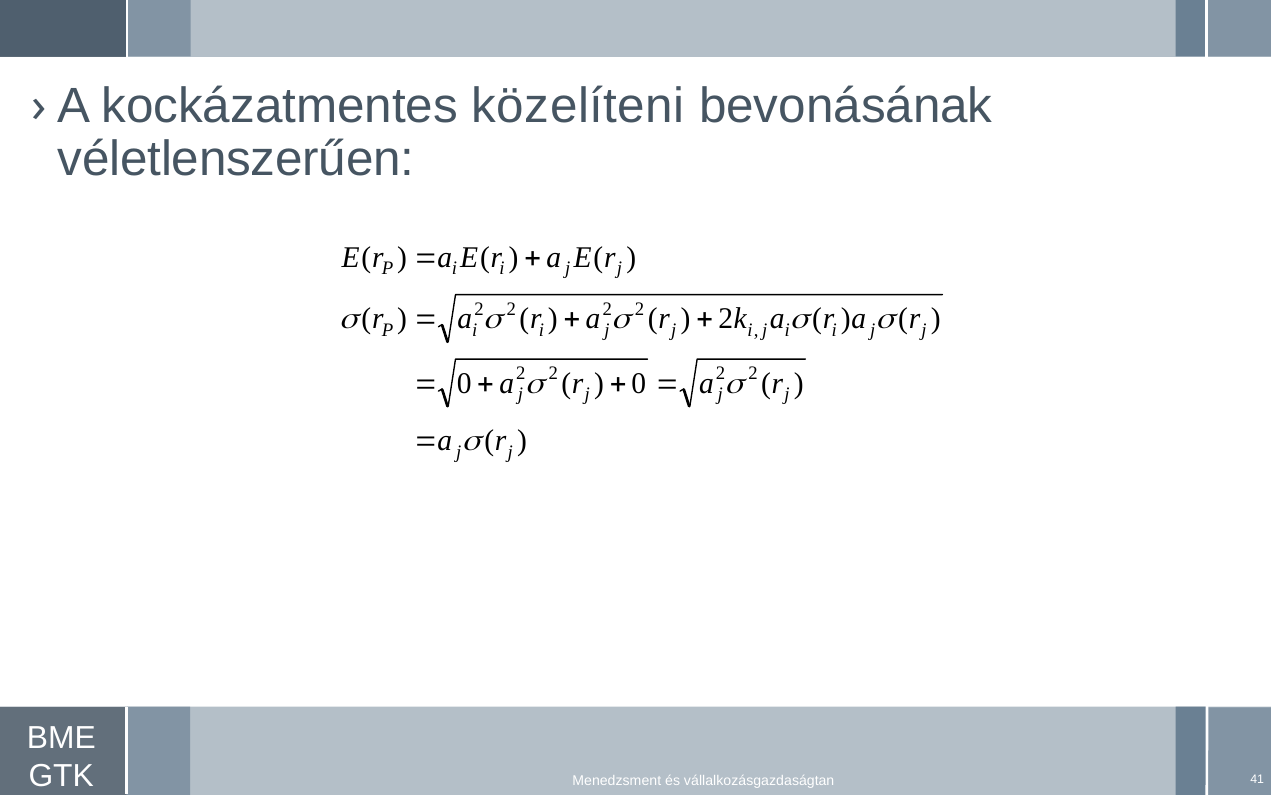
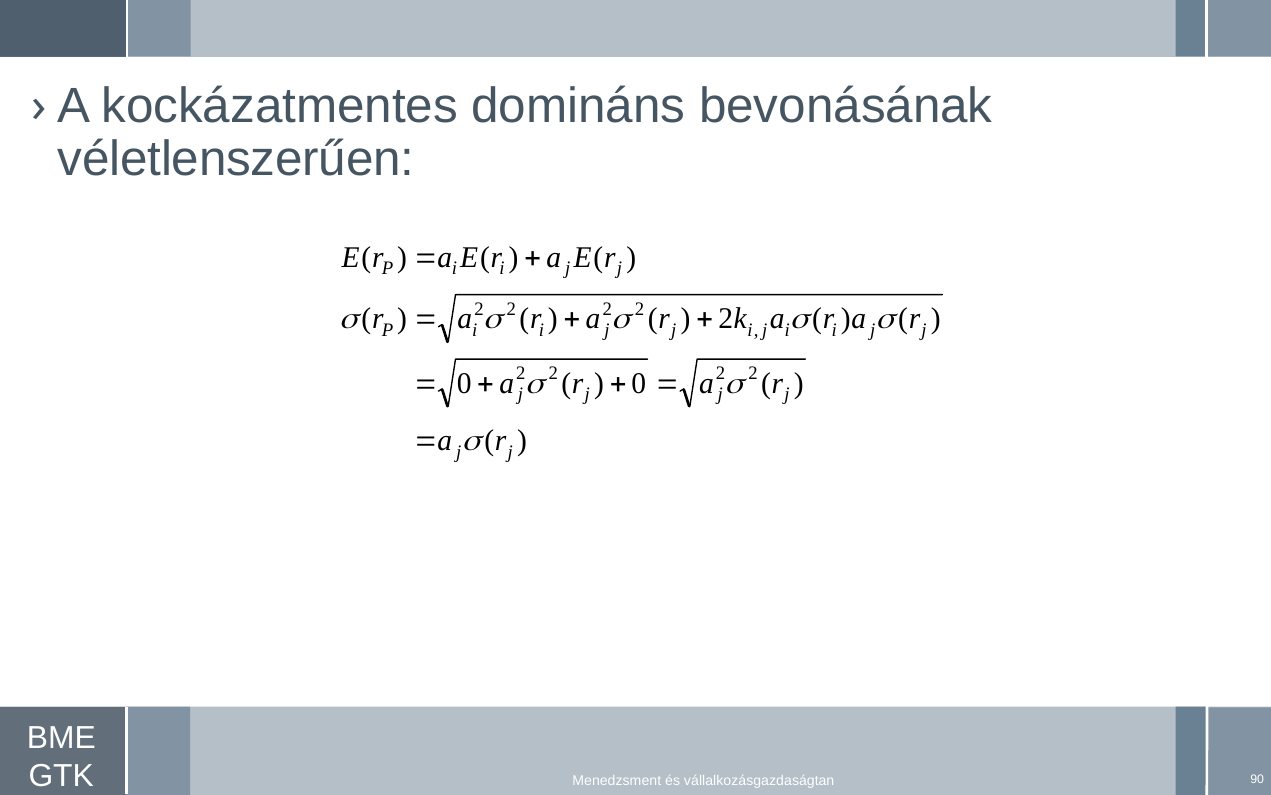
közelíteni: közelíteni -> domináns
41: 41 -> 90
